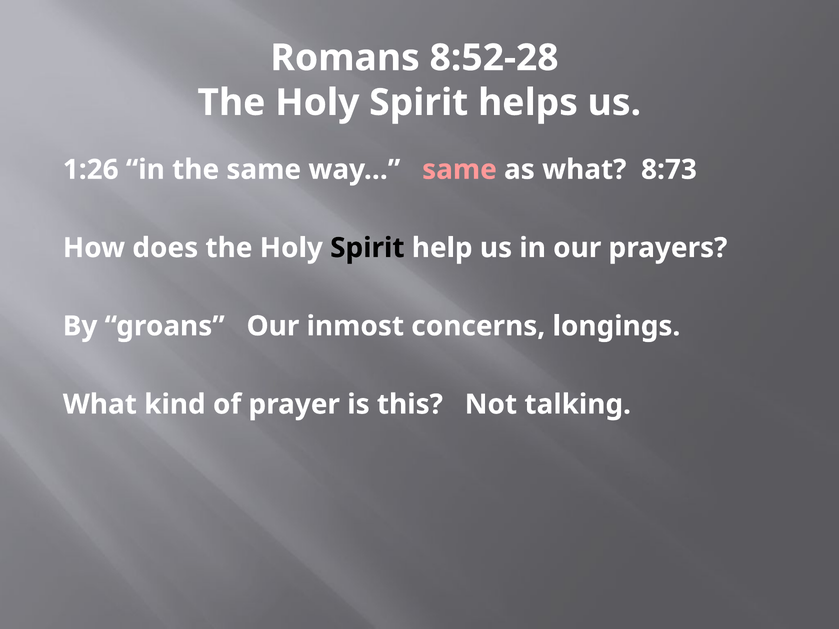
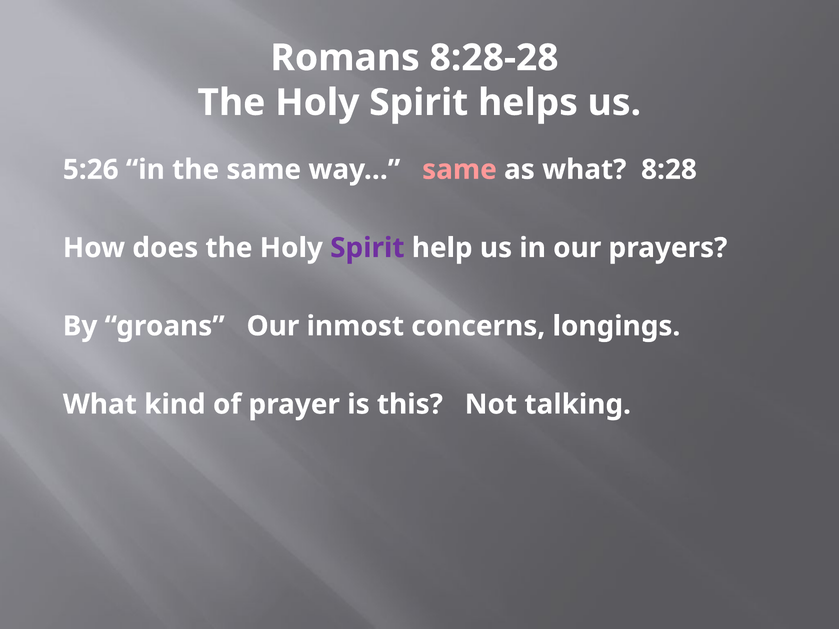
8:52-28: 8:52-28 -> 8:28-28
1:26: 1:26 -> 5:26
8:73: 8:73 -> 8:28
Spirit at (367, 248) colour: black -> purple
